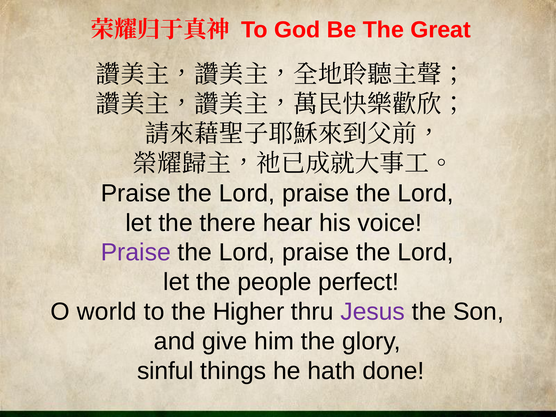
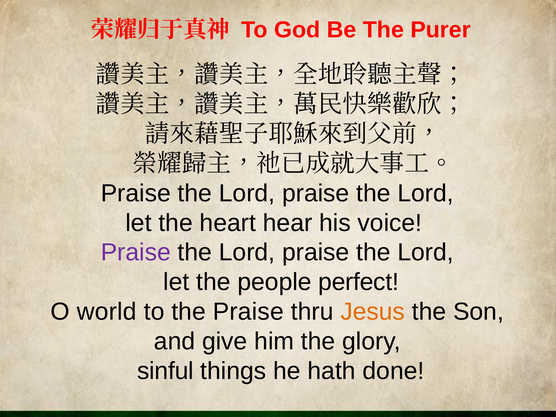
Great: Great -> Purer
there: there -> heart
the Higher: Higher -> Praise
Jesus colour: purple -> orange
